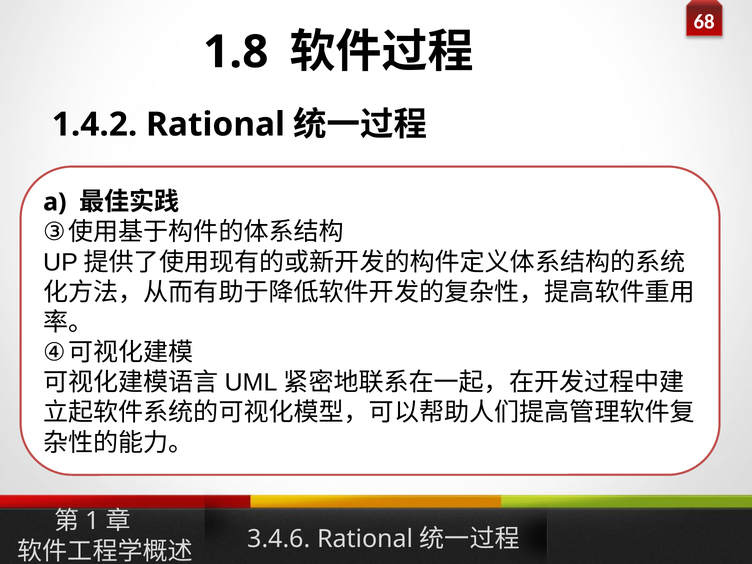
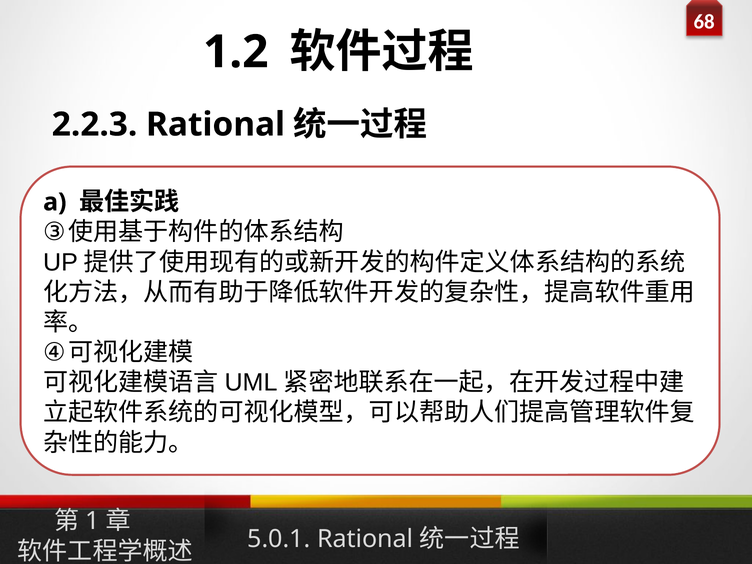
1.8: 1.8 -> 1.2
1.4.2: 1.4.2 -> 2.2.3
3.4.6: 3.4.6 -> 5.0.1
